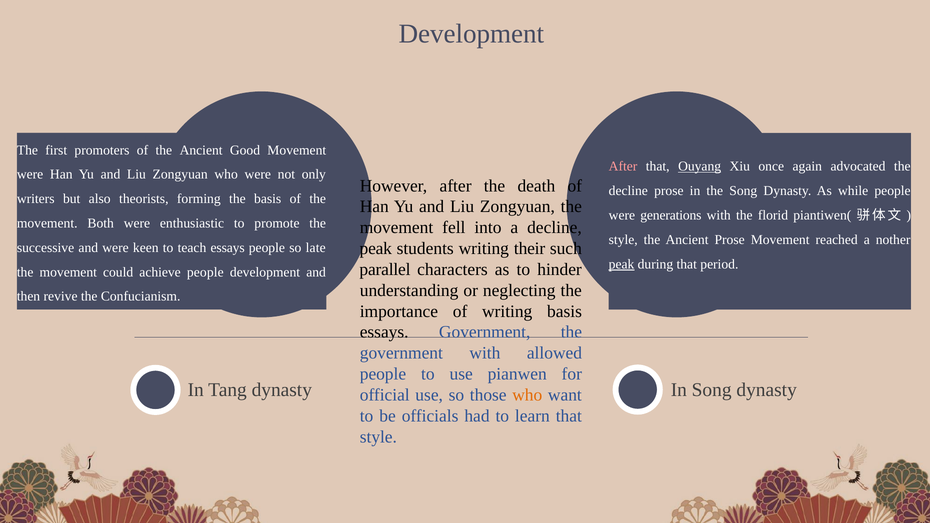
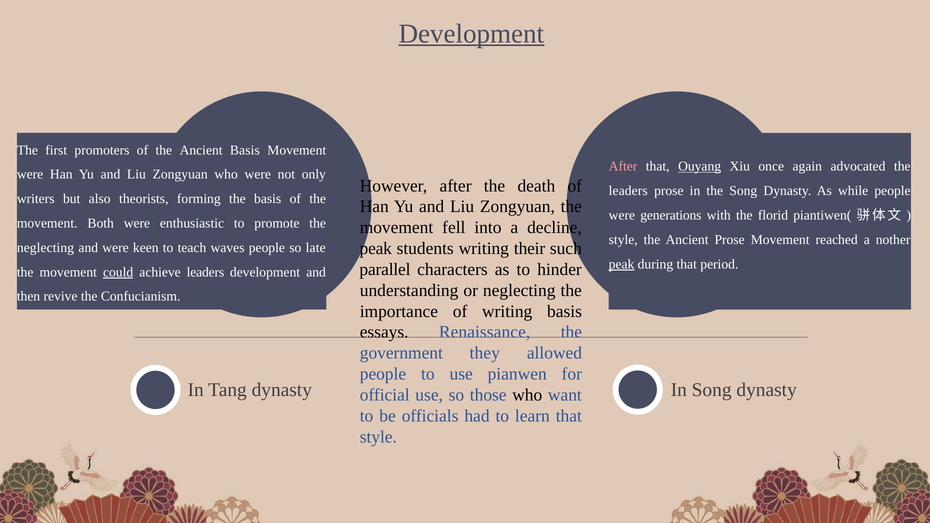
Development at (472, 34) underline: none -> present
Ancient Good: Good -> Basis
decline at (628, 191): decline -> leaders
successive at (46, 248): successive -> neglecting
teach essays: essays -> waves
could underline: none -> present
achieve people: people -> leaders
essays Government: Government -> Renaissance
government with: with -> they
who at (527, 395) colour: orange -> black
